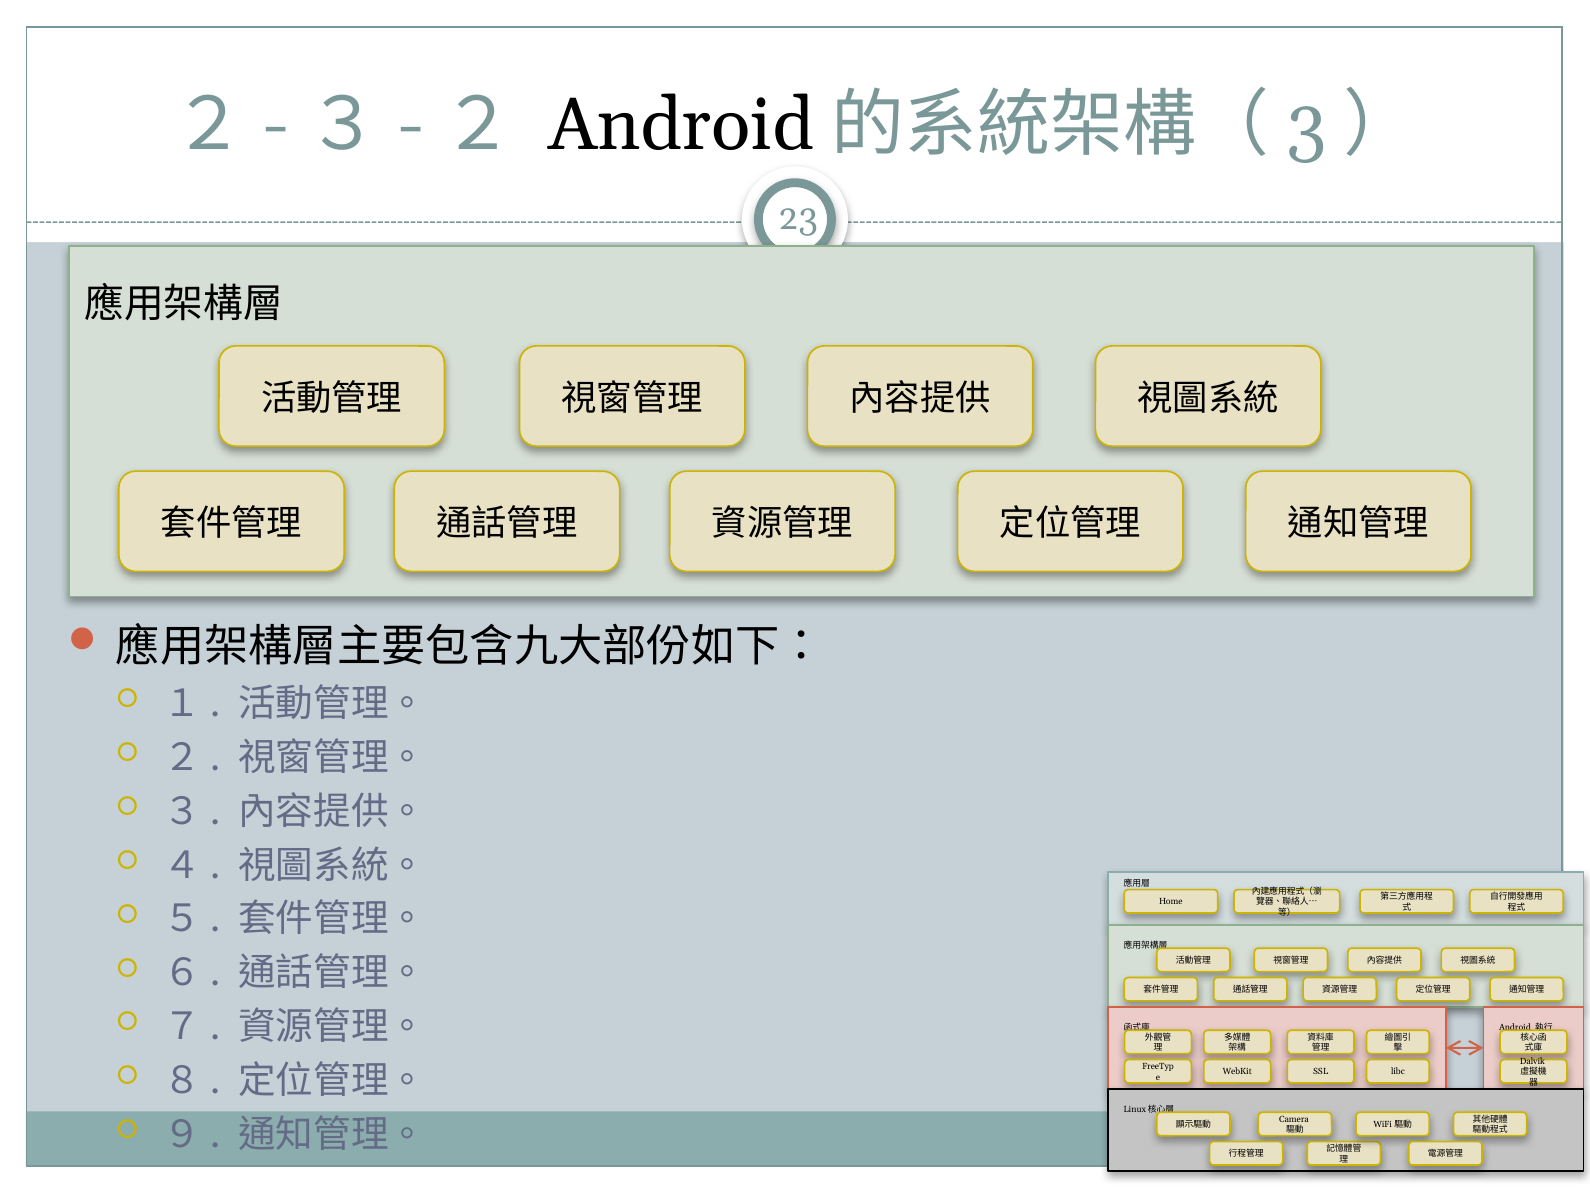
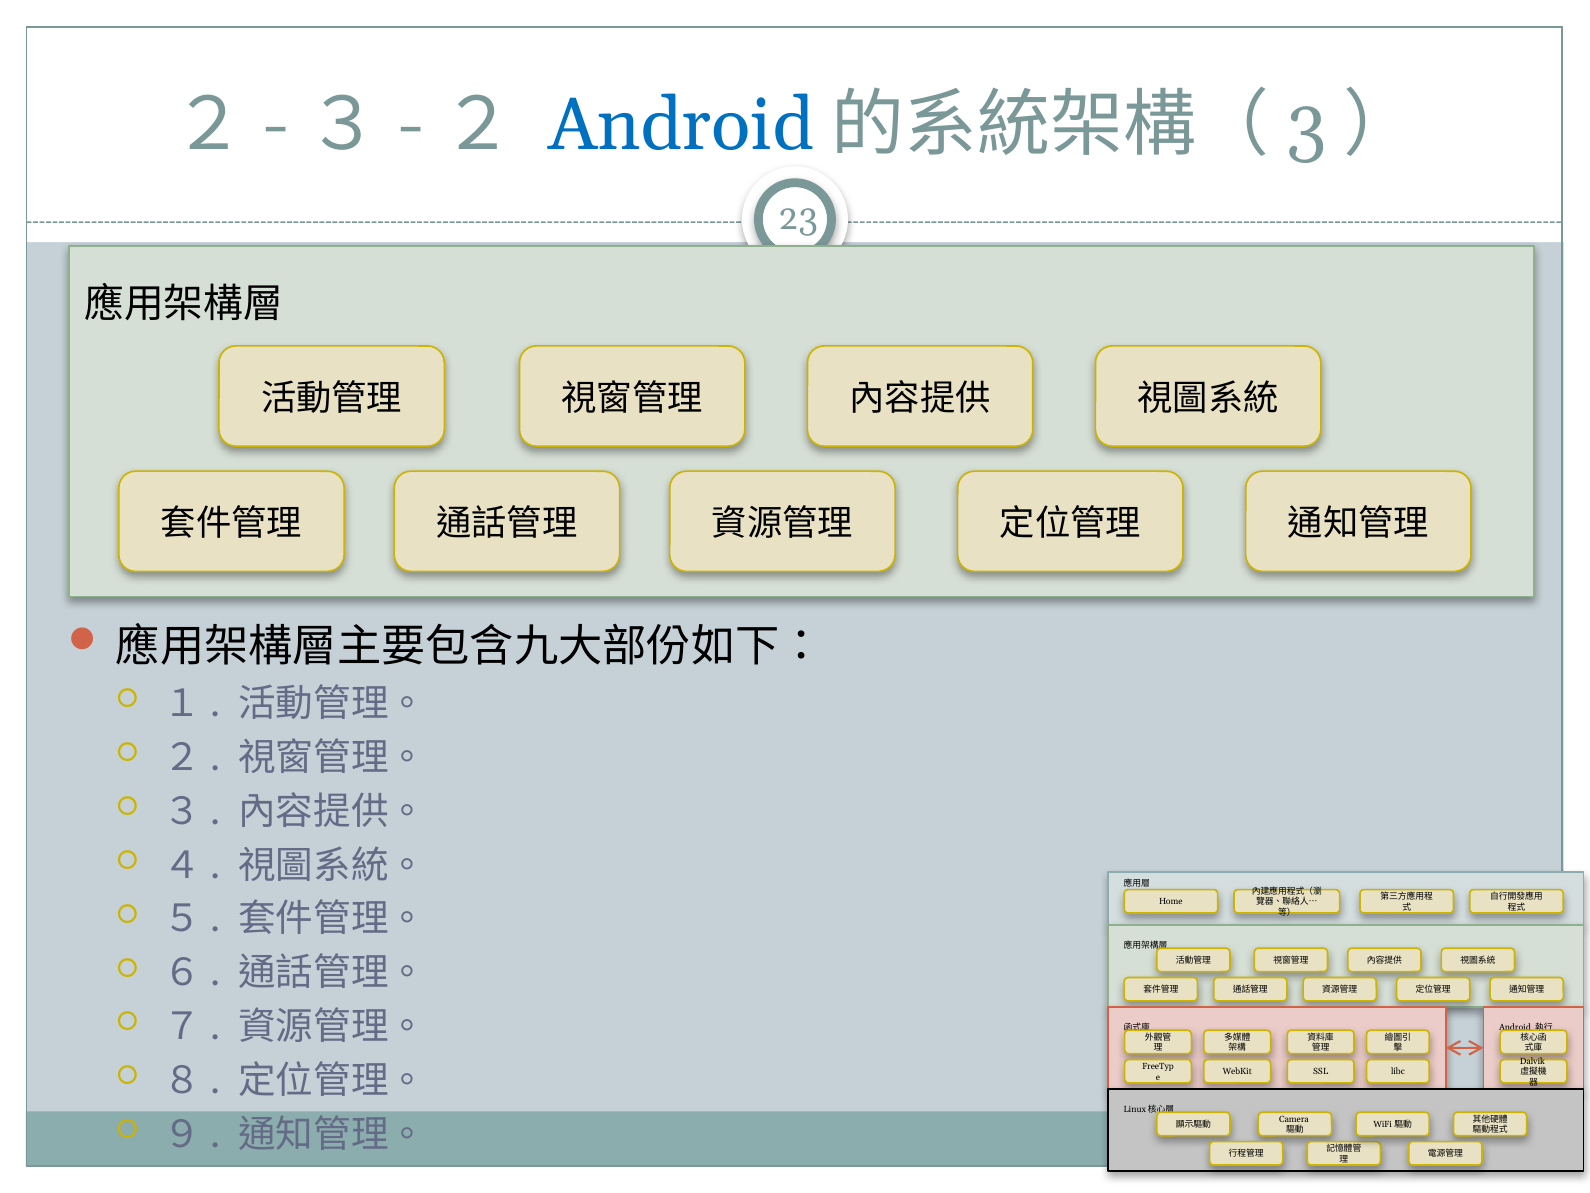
Android at (681, 125) colour: black -> blue
